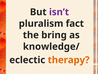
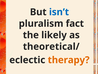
isn’t colour: purple -> blue
bring: bring -> likely
knowledge/: knowledge/ -> theoretical/
